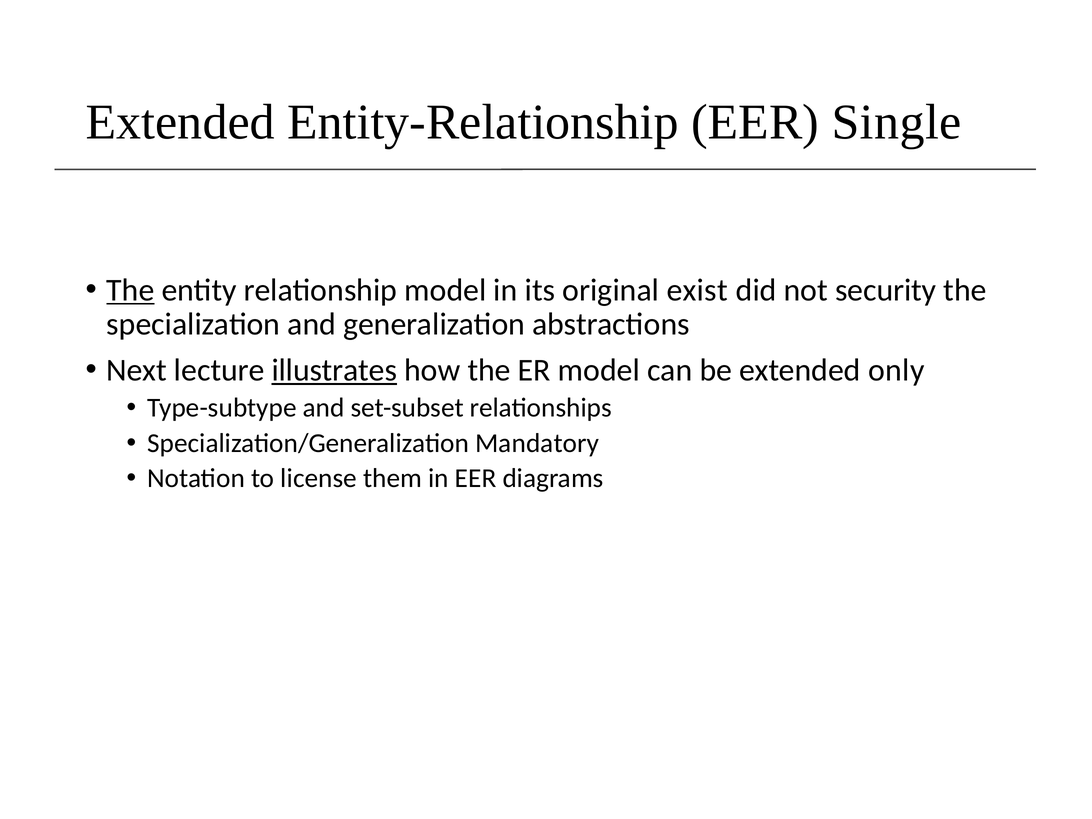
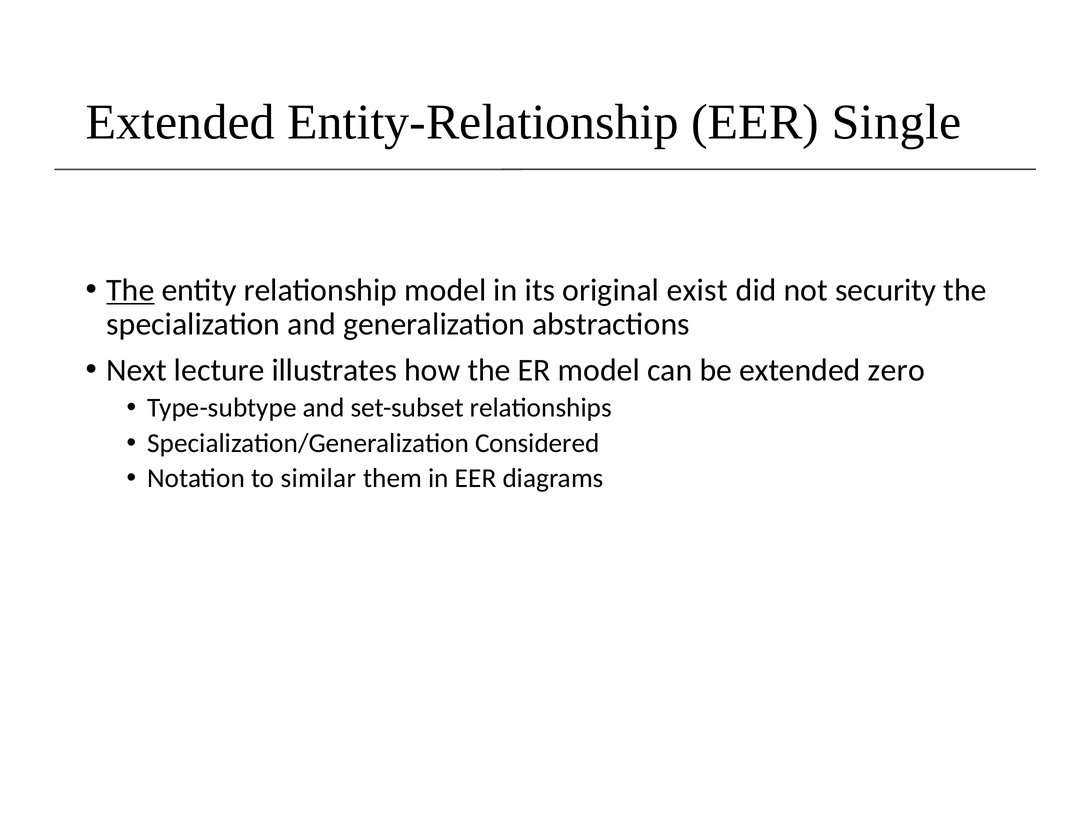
illustrates underline: present -> none
only: only -> zero
Mandatory: Mandatory -> Considered
license: license -> similar
